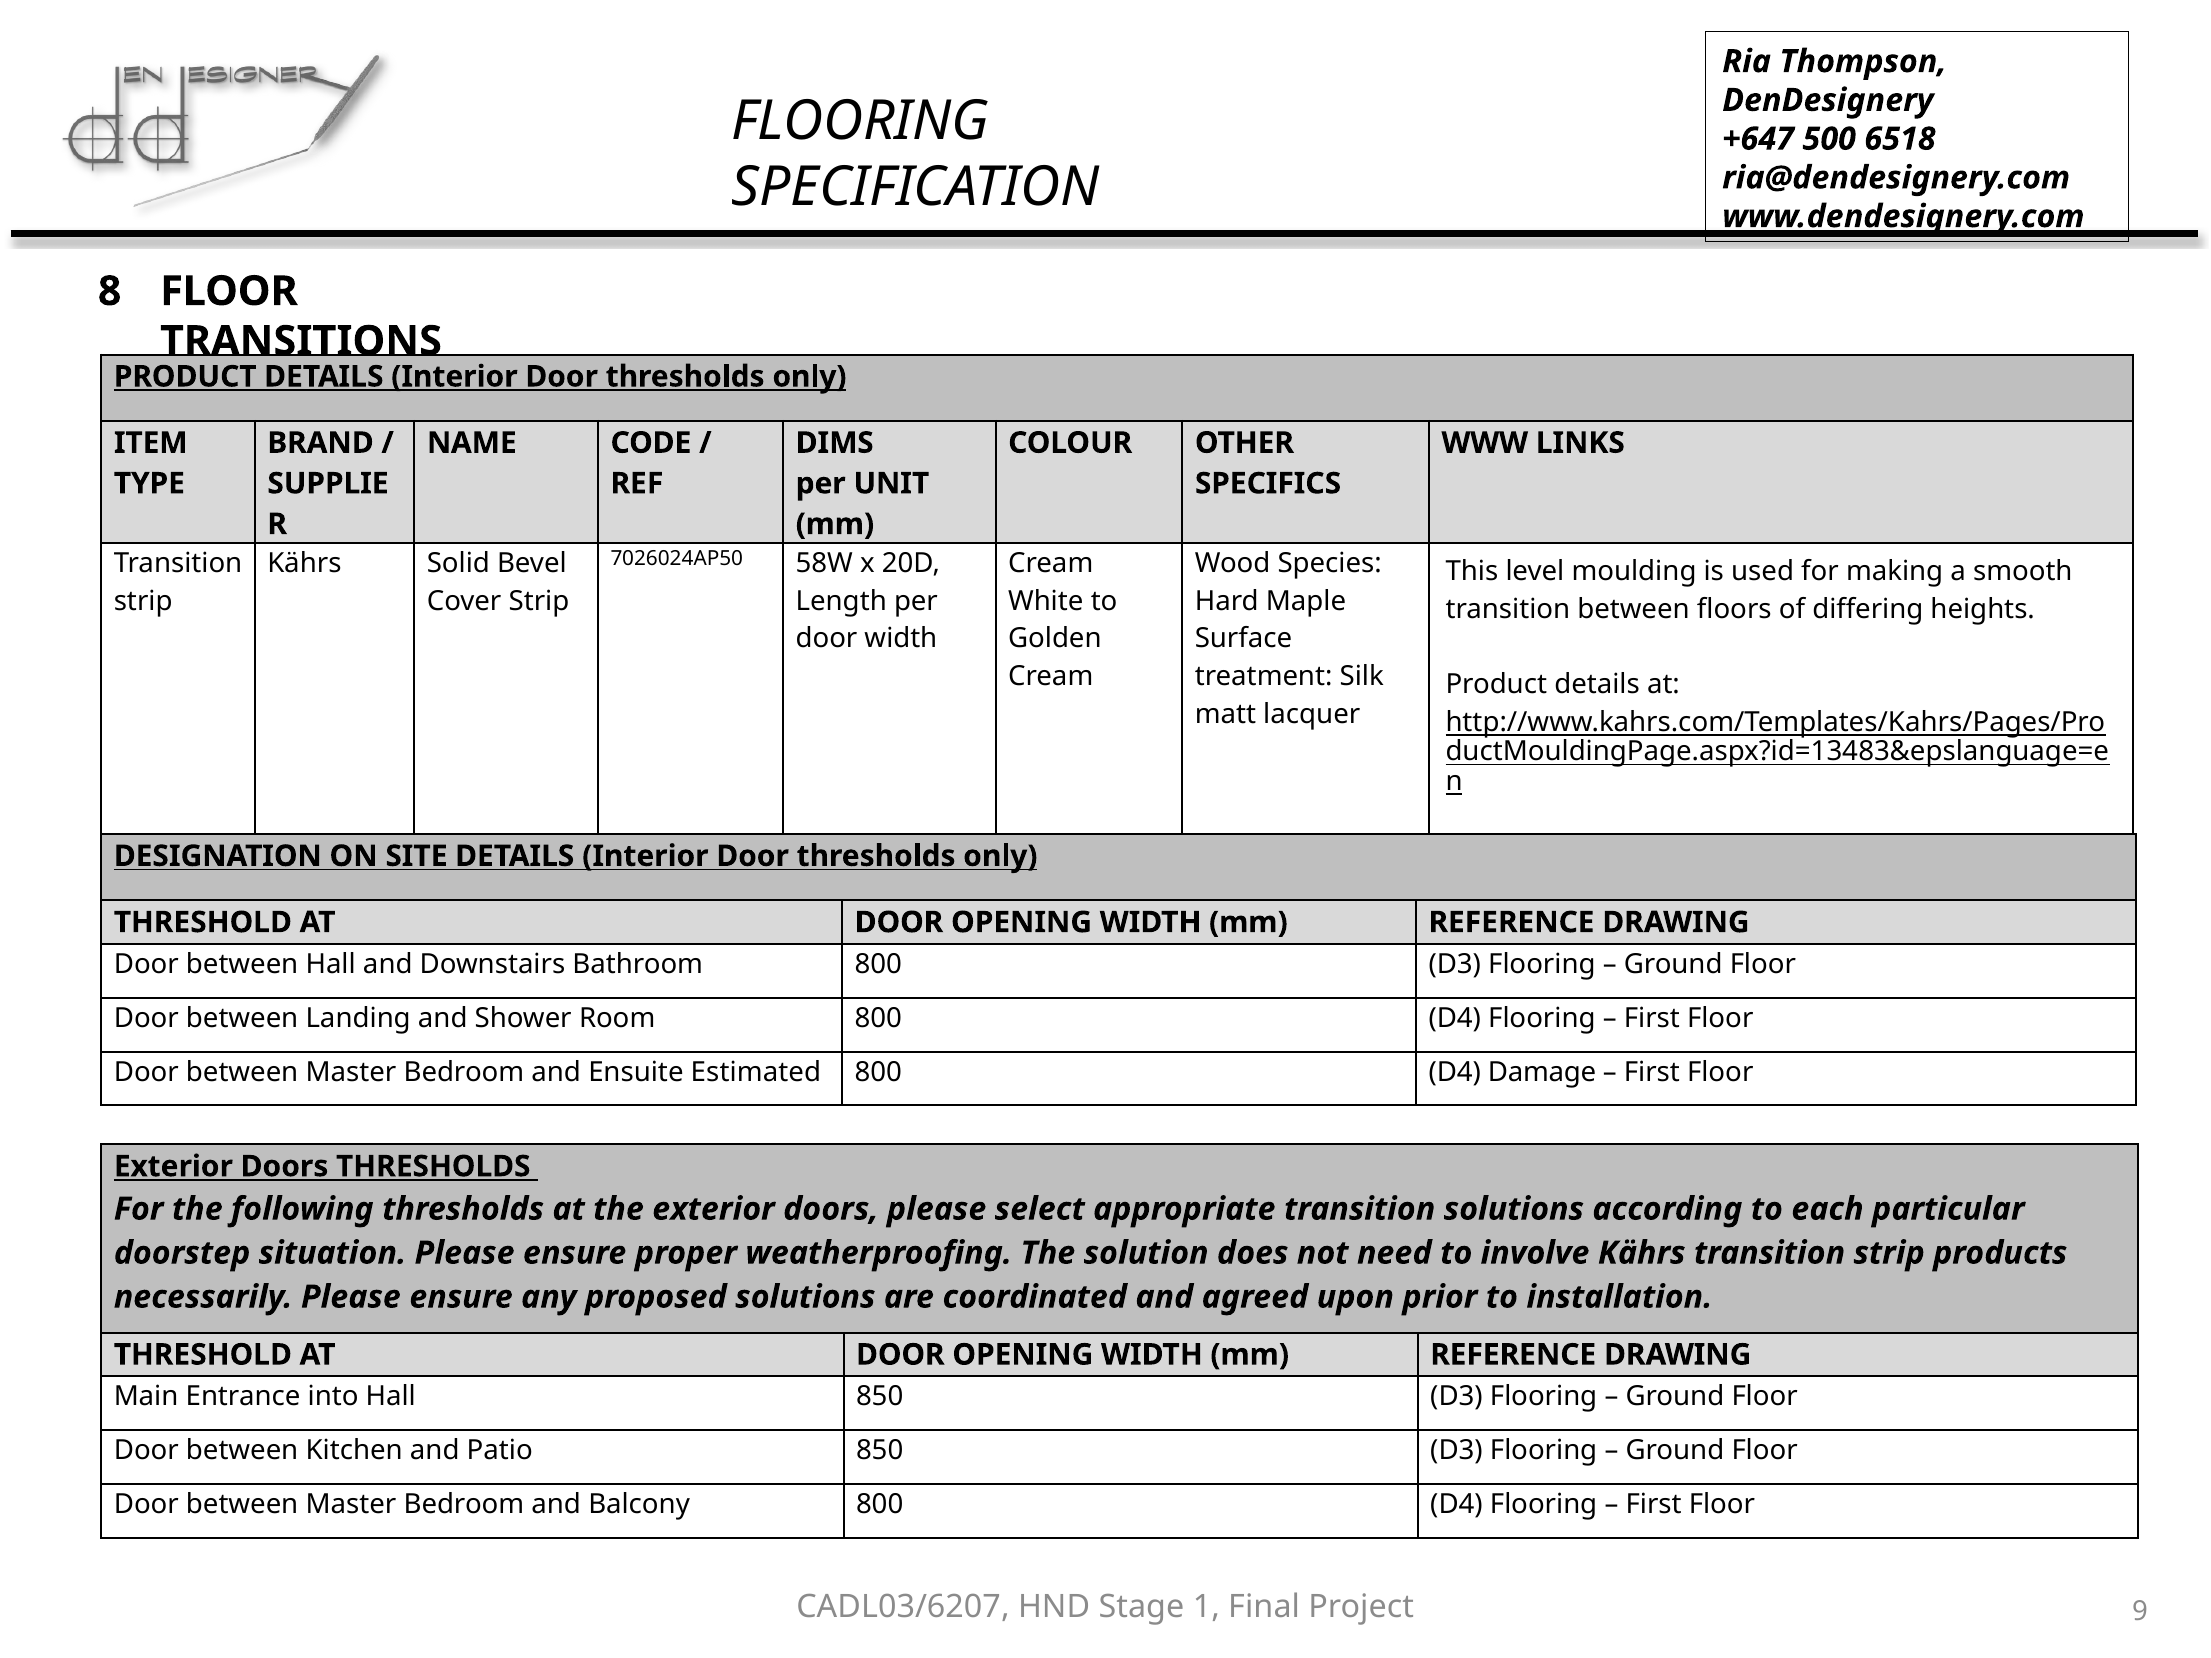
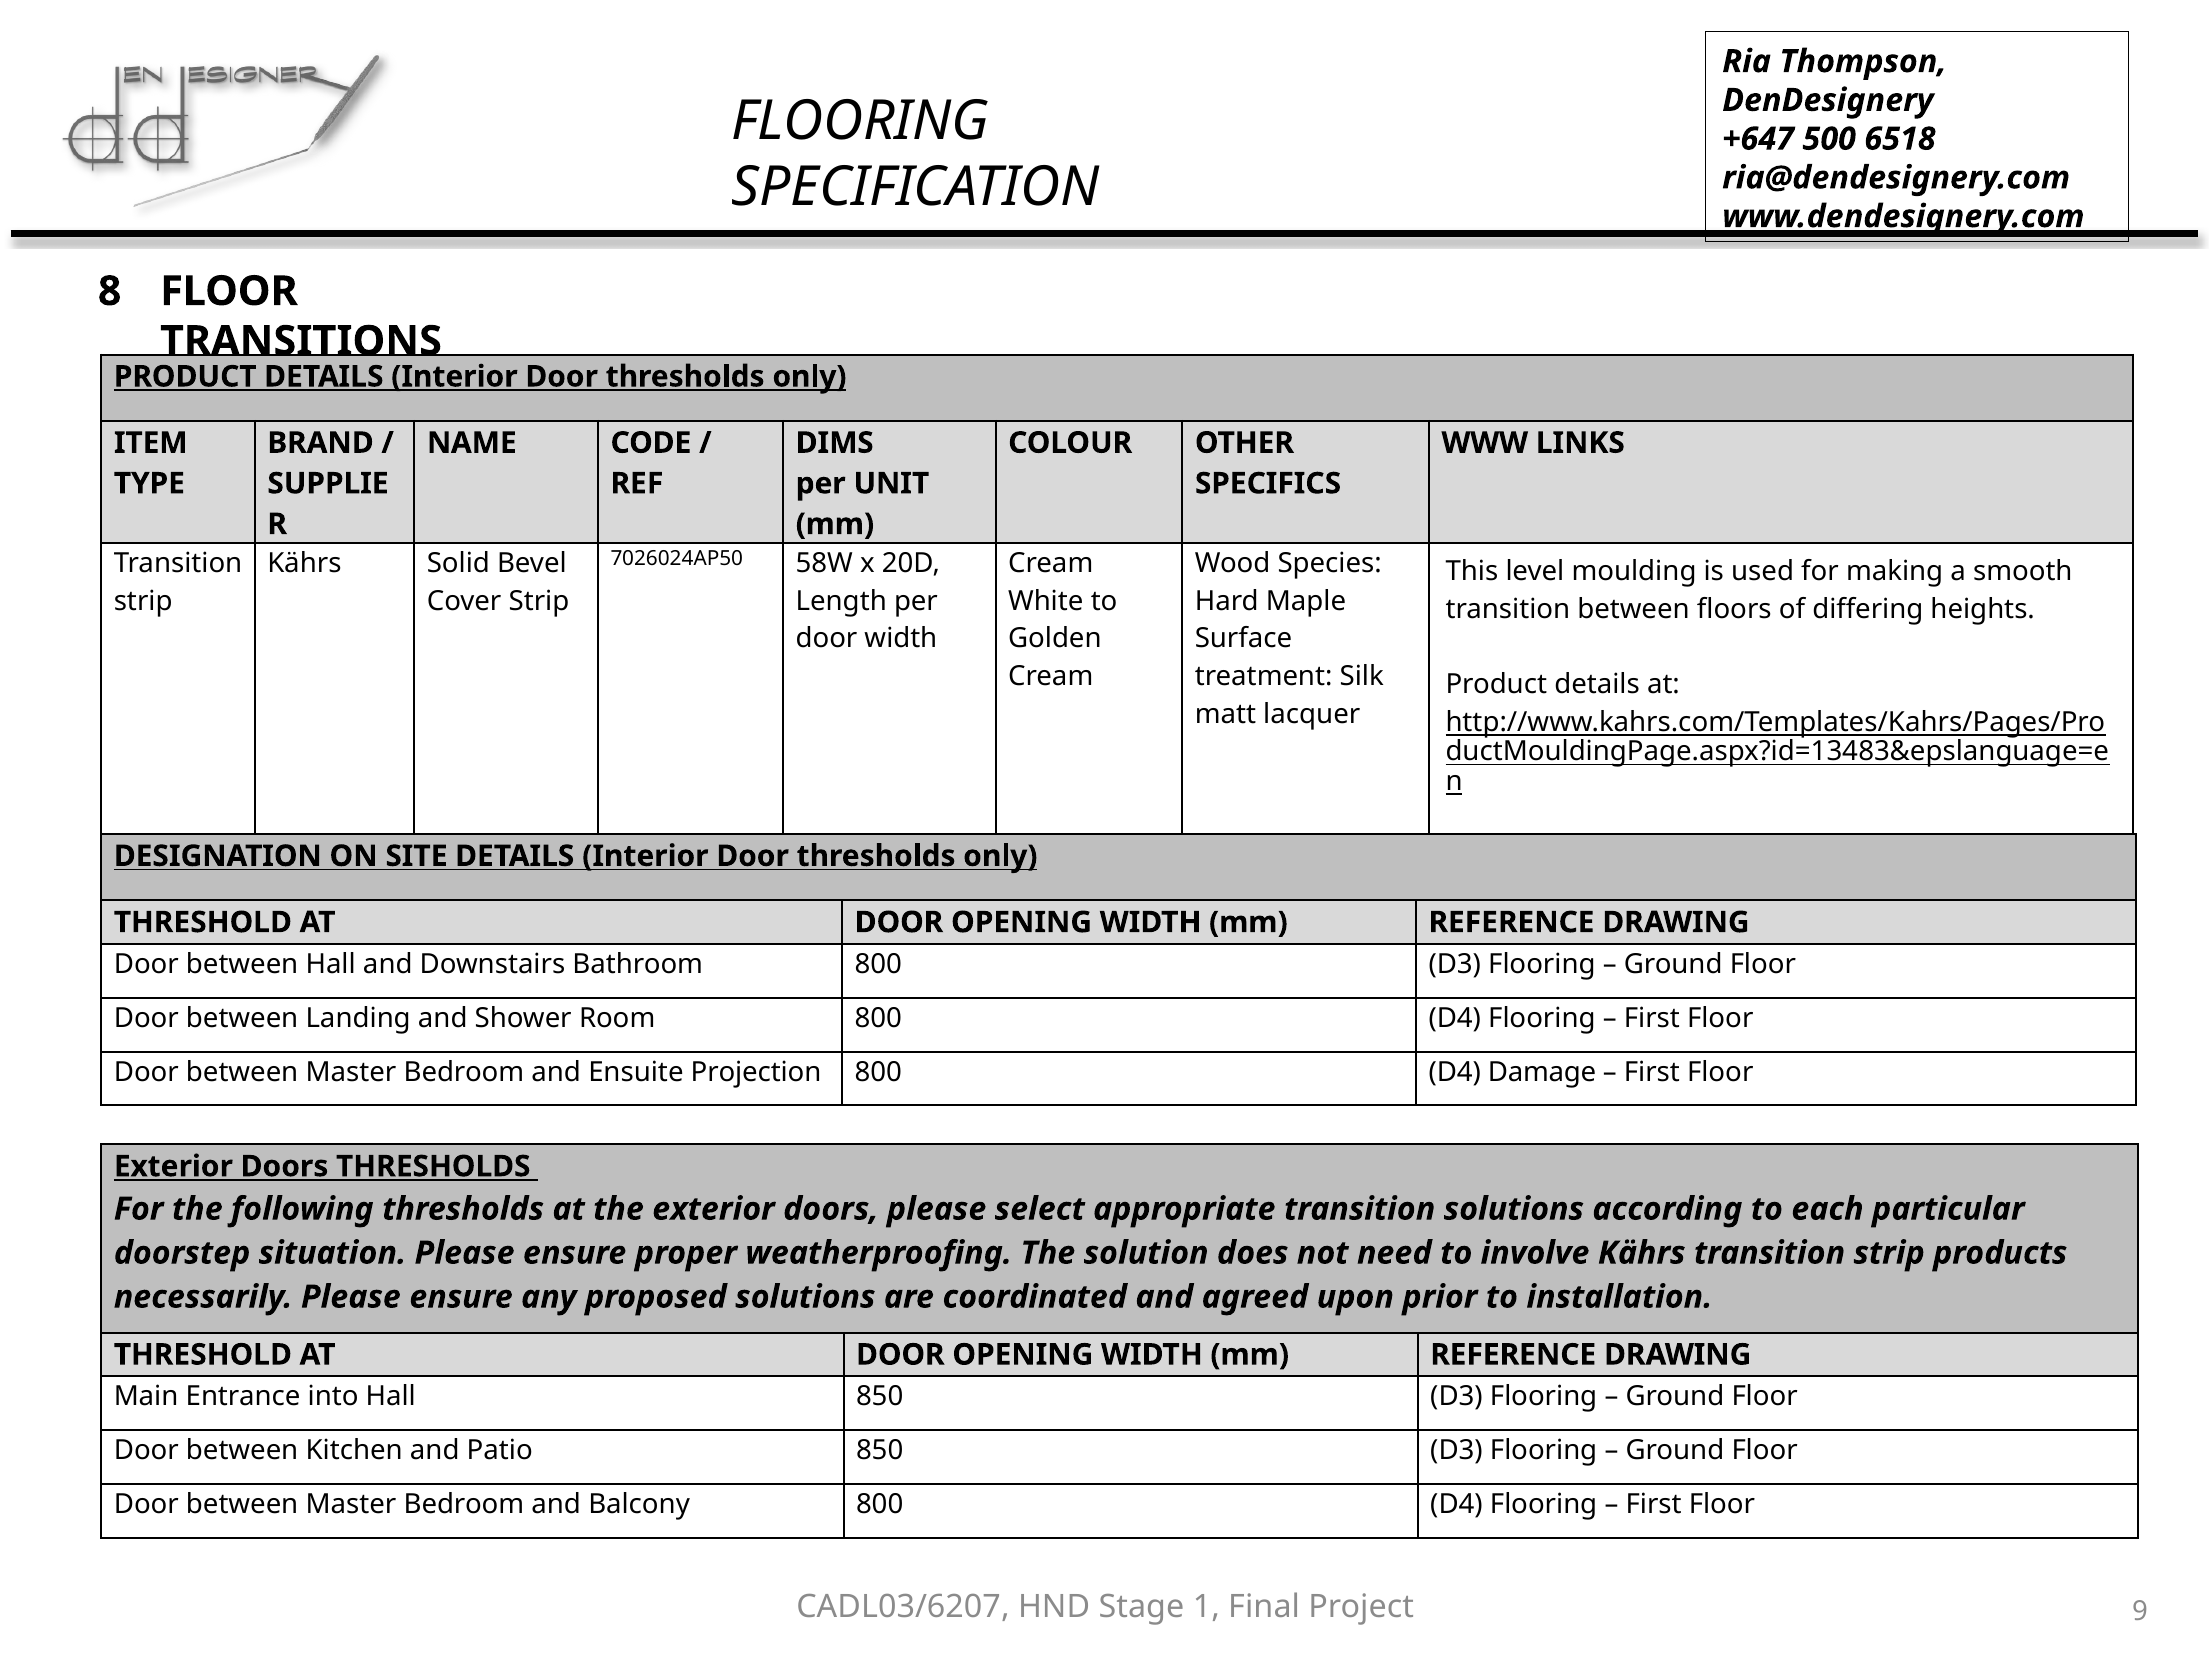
Estimated: Estimated -> Projection
